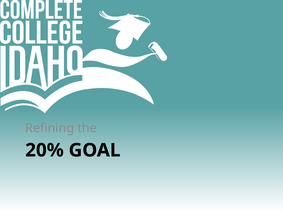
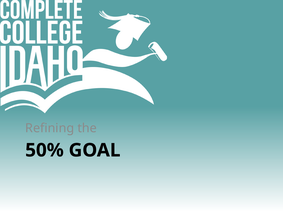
20%: 20% -> 50%
